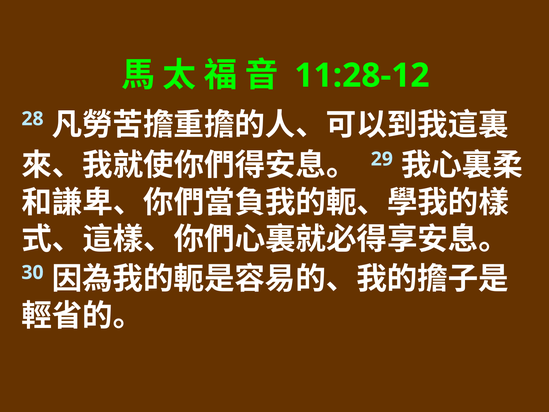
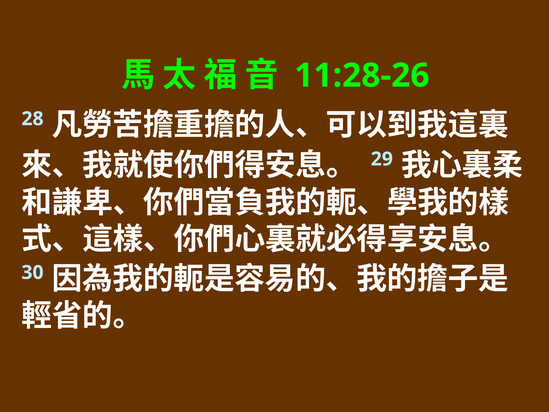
11:28-12: 11:28-12 -> 11:28-26
